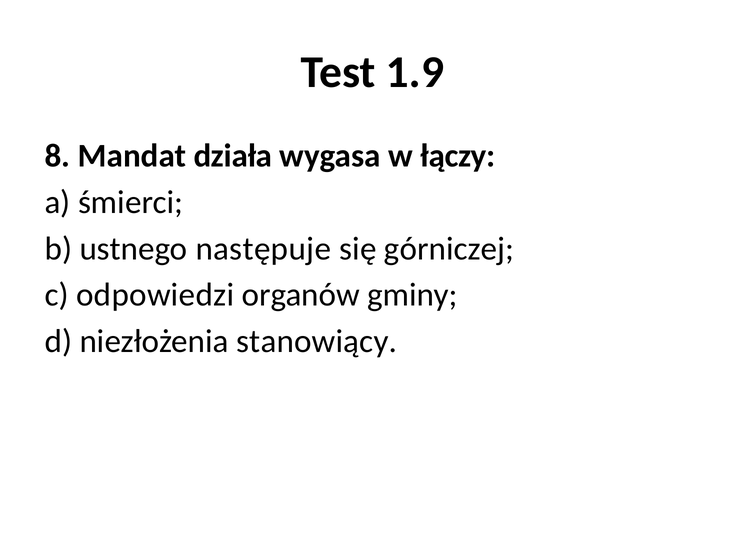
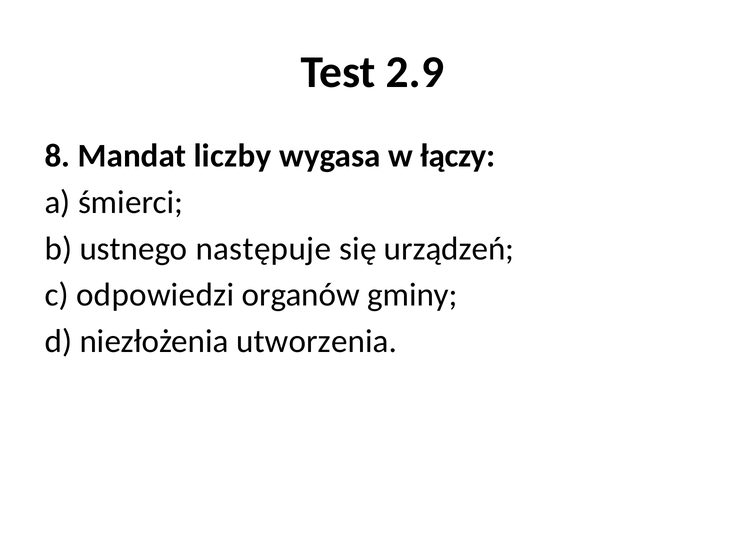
1.9: 1.9 -> 2.9
działa: działa -> liczby
górniczej: górniczej -> urządzeń
stanowiący: stanowiący -> utworzenia
